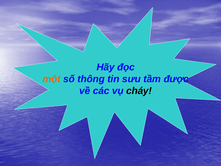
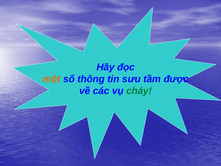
cháy colour: black -> green
